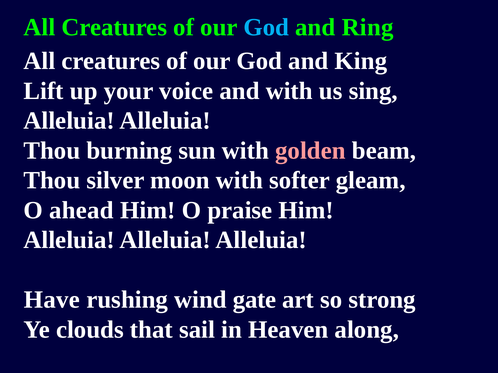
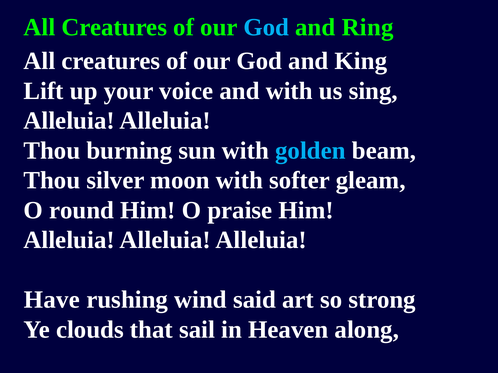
golden colour: pink -> light blue
ahead: ahead -> round
gate: gate -> said
